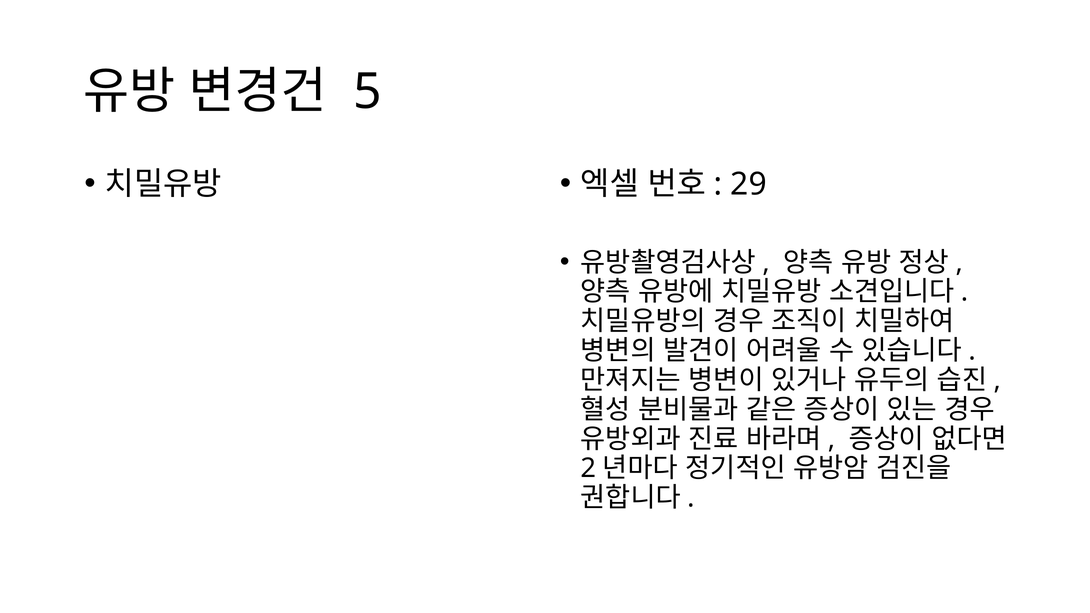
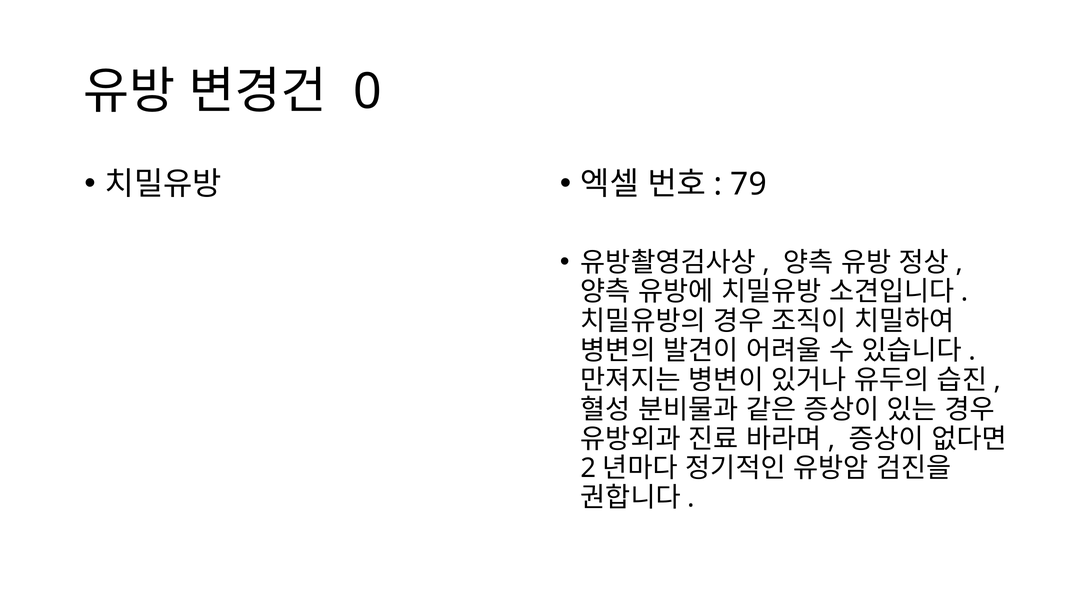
5: 5 -> 0
29: 29 -> 79
